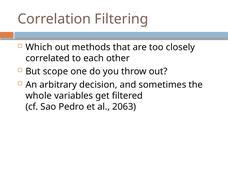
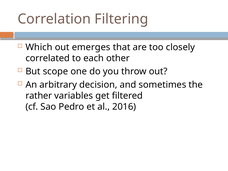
methods: methods -> emerges
whole: whole -> rather
2063: 2063 -> 2016
